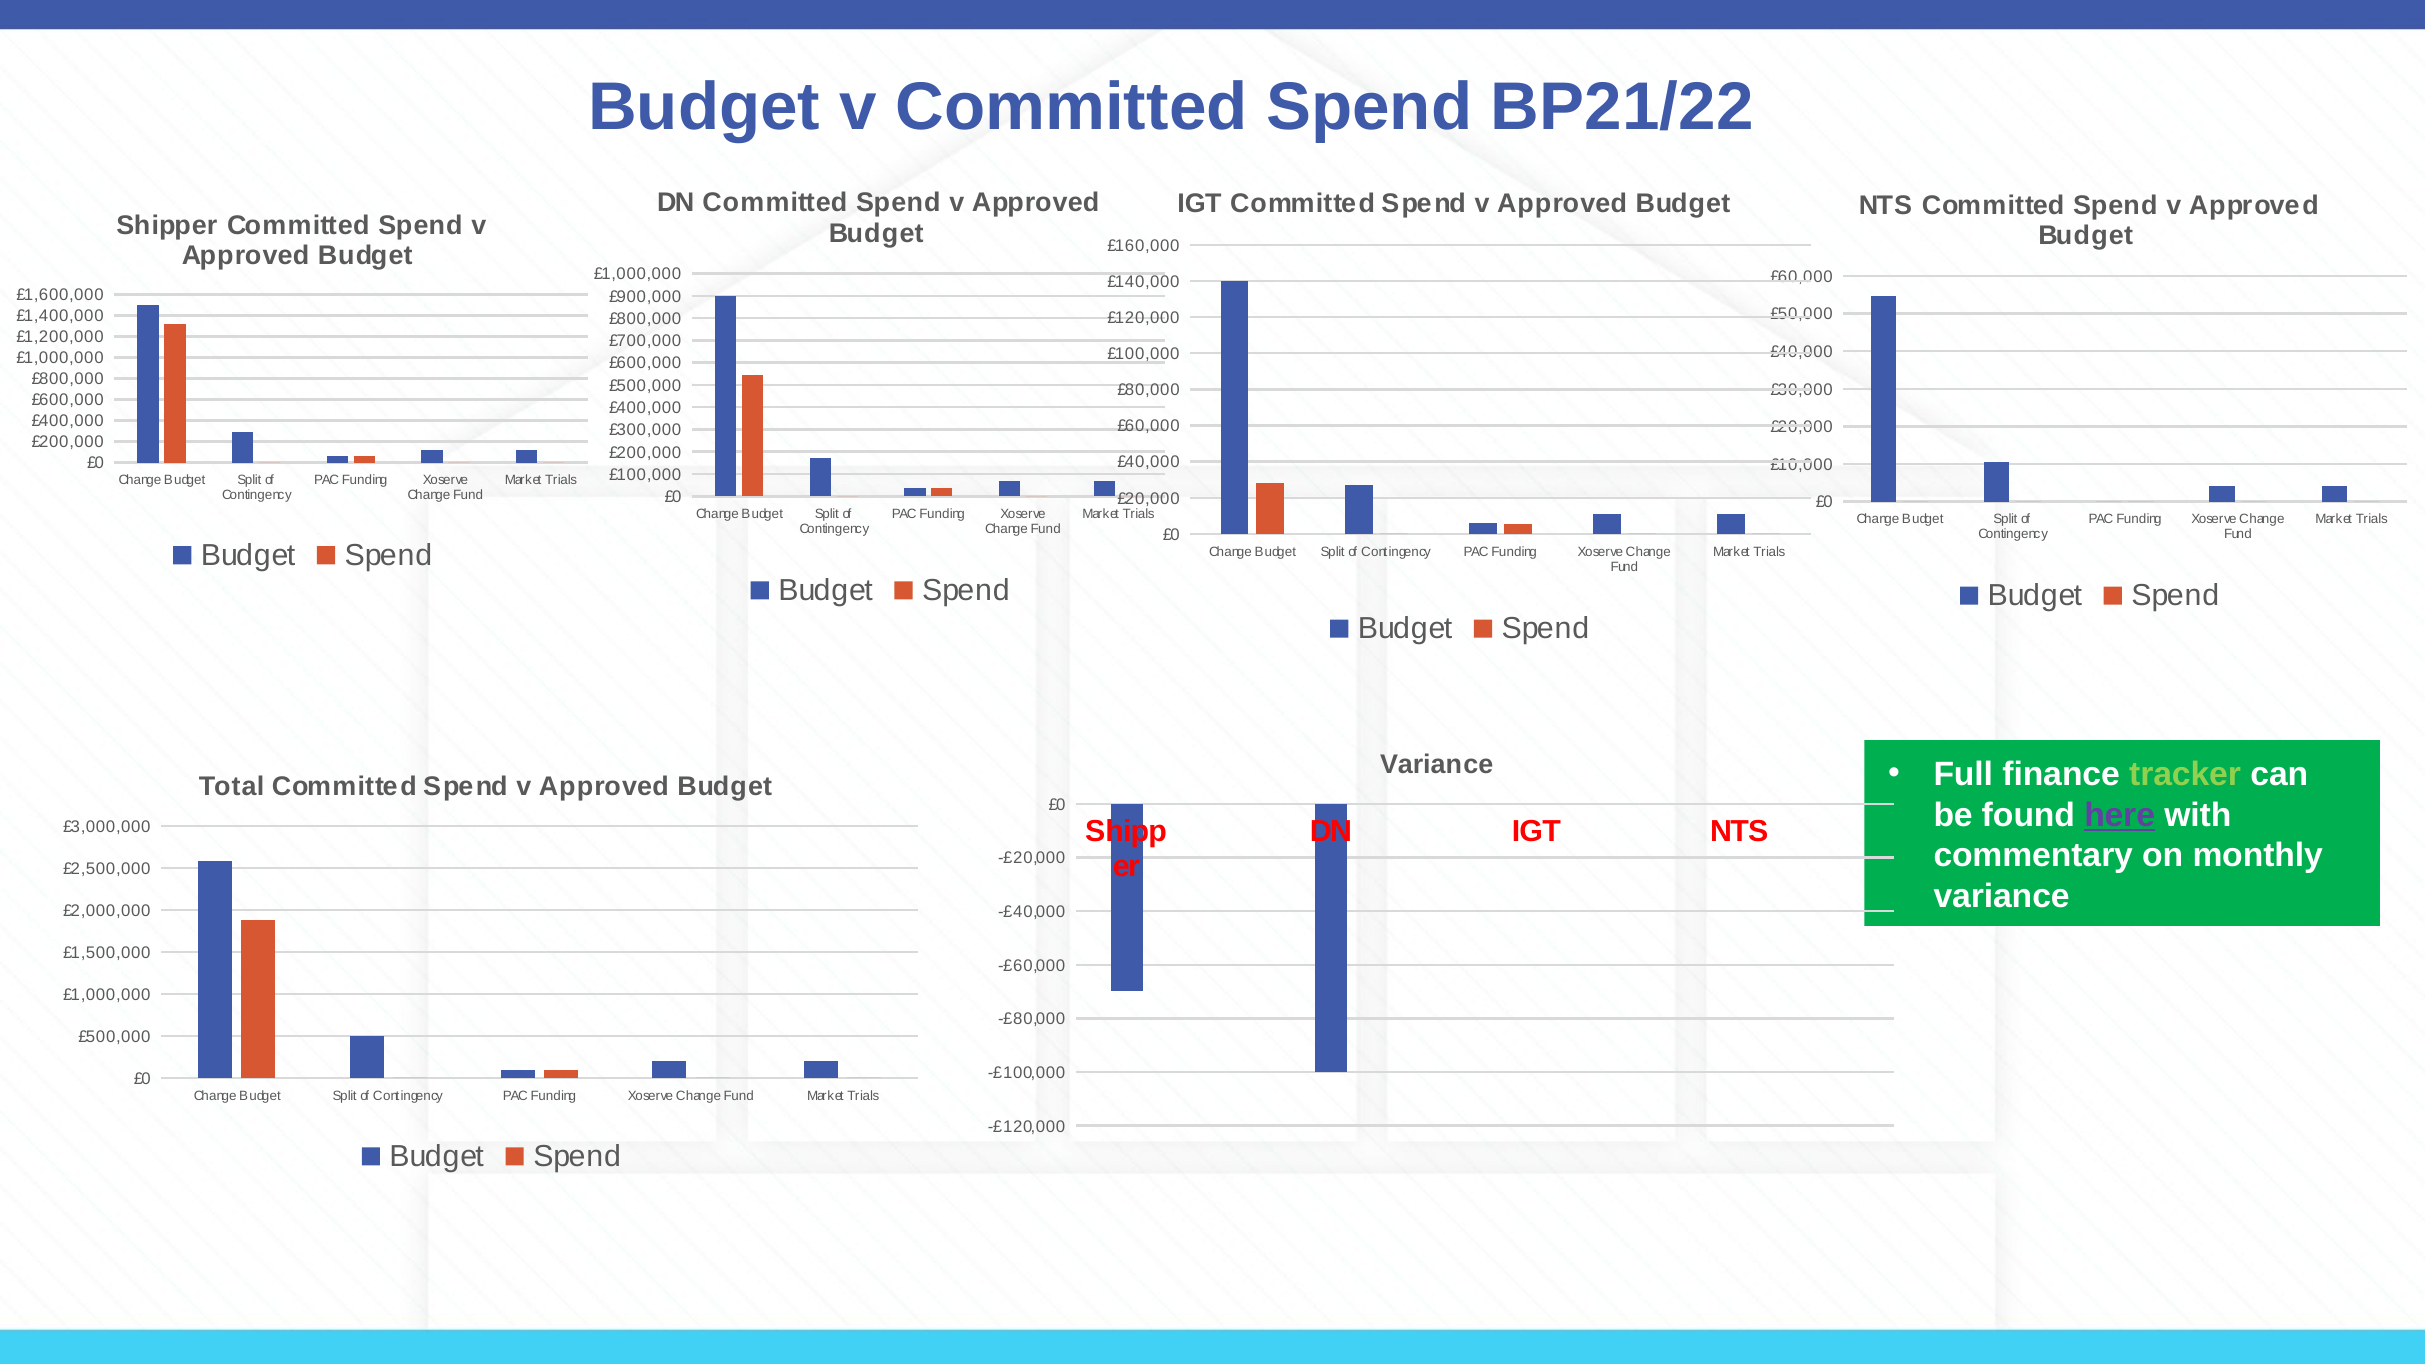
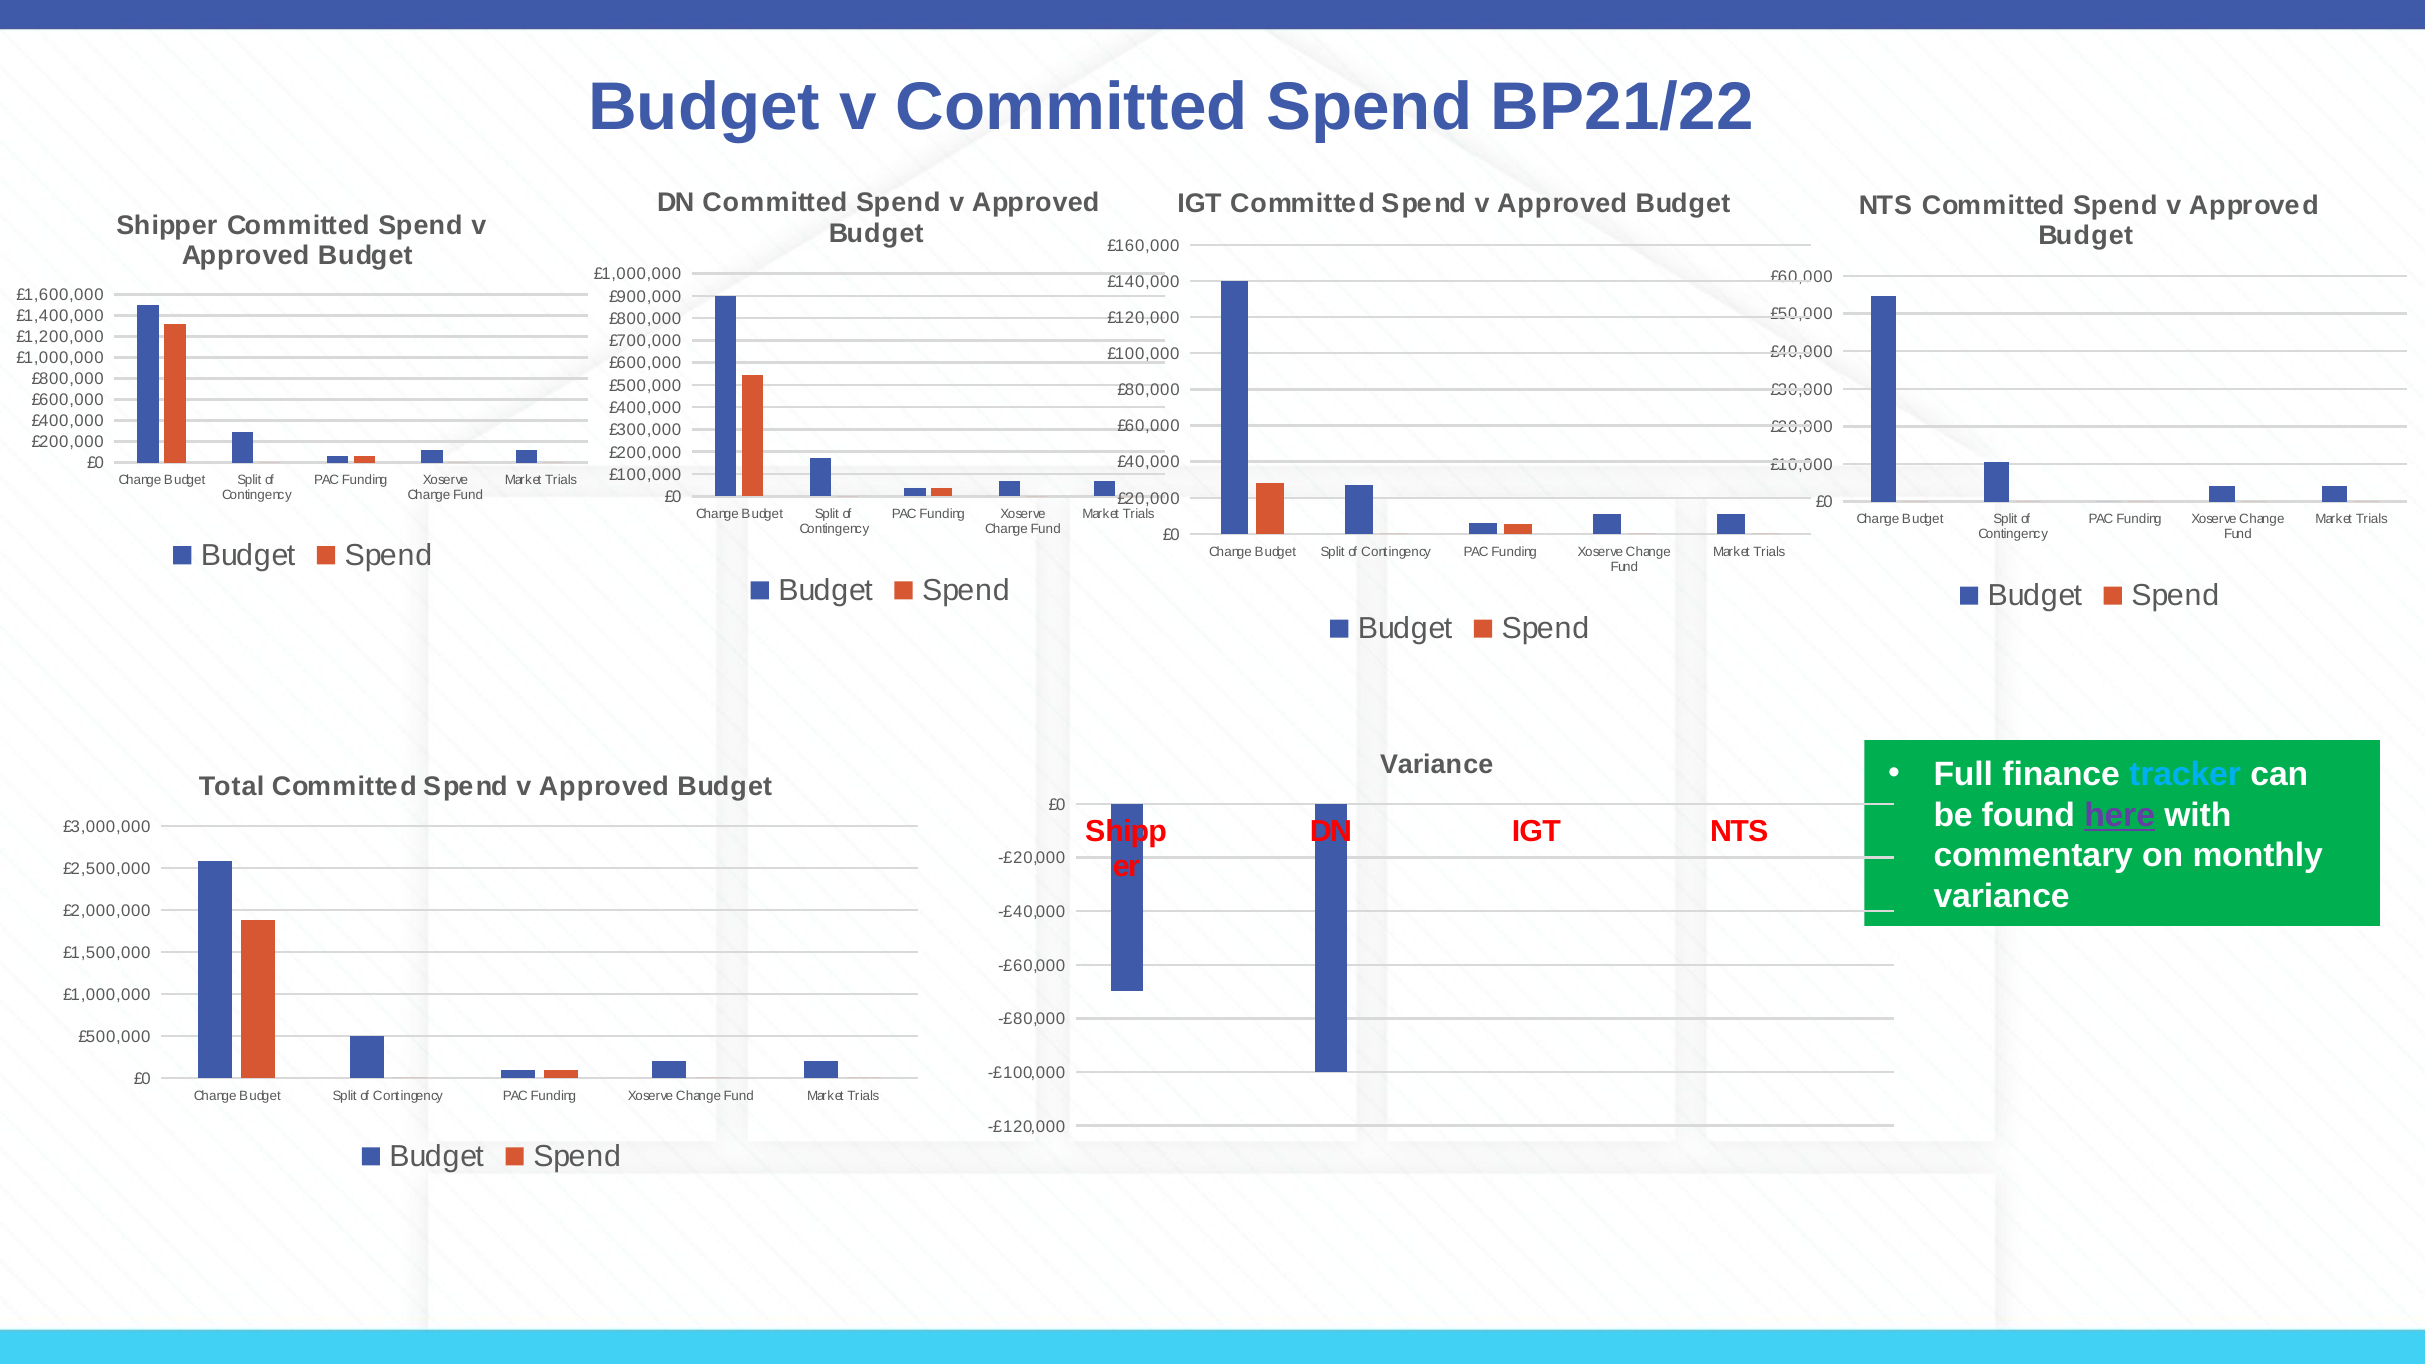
tracker colour: light green -> light blue
